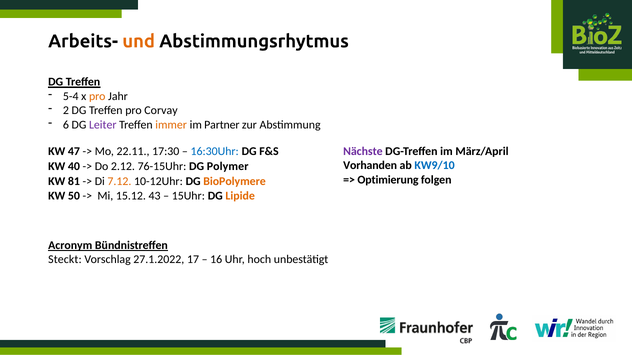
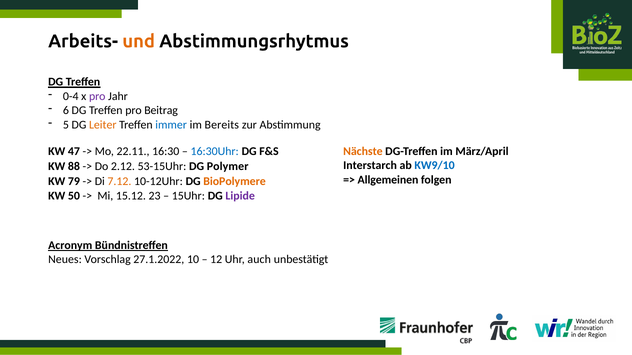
5-4: 5-4 -> 0-4
pro at (97, 96) colour: orange -> purple
2: 2 -> 6
Corvay: Corvay -> Beitrag
6: 6 -> 5
Leiter colour: purple -> orange
immer colour: orange -> blue
Partner: Partner -> Bereits
17:30: 17:30 -> 16:30
Nächste colour: purple -> orange
Vorhanden: Vorhanden -> Interstarch
40: 40 -> 88
76-15Uhr: 76-15Uhr -> 53-15Uhr
Optimierung: Optimierung -> Allgemeinen
81: 81 -> 79
43: 43 -> 23
Lipide colour: orange -> purple
Steckt: Steckt -> Neues
17: 17 -> 10
16: 16 -> 12
hoch: hoch -> auch
